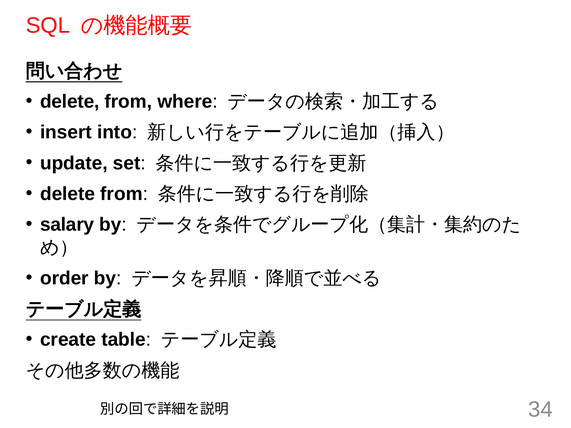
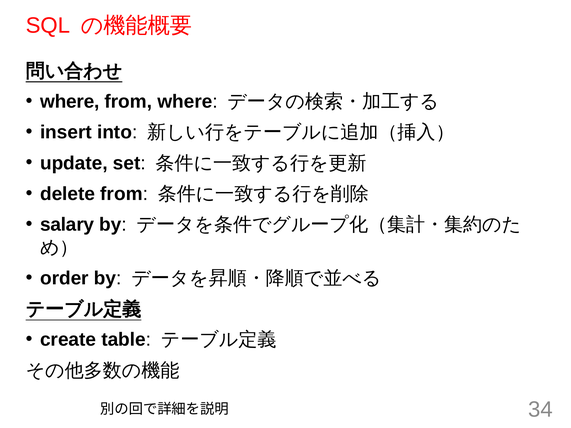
delete at (70, 102): delete -> where
